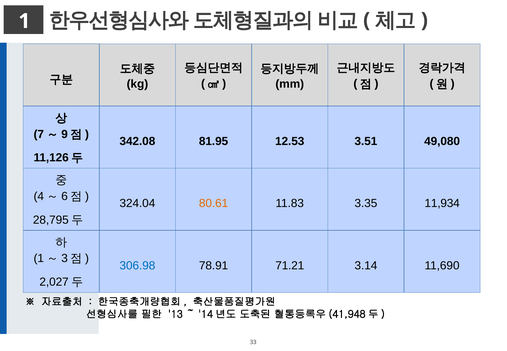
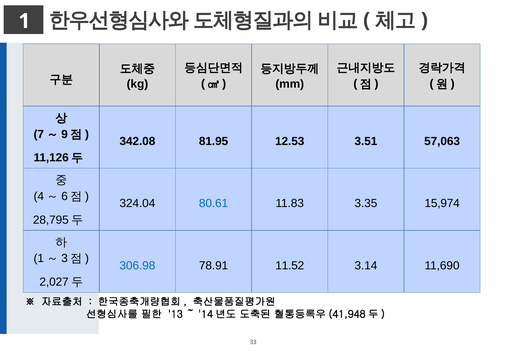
49,080: 49,080 -> 57,063
80.61 colour: orange -> blue
11,934: 11,934 -> 15,974
71.21: 71.21 -> 11.52
